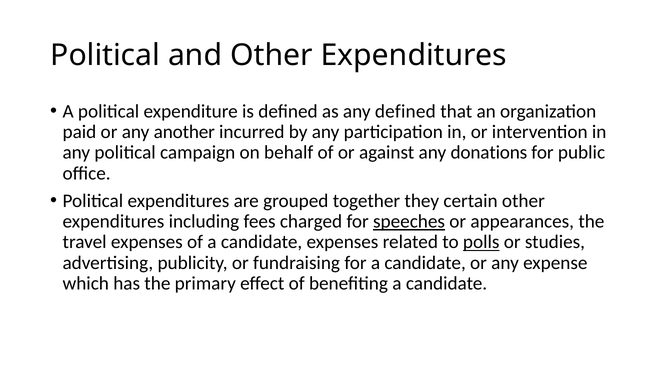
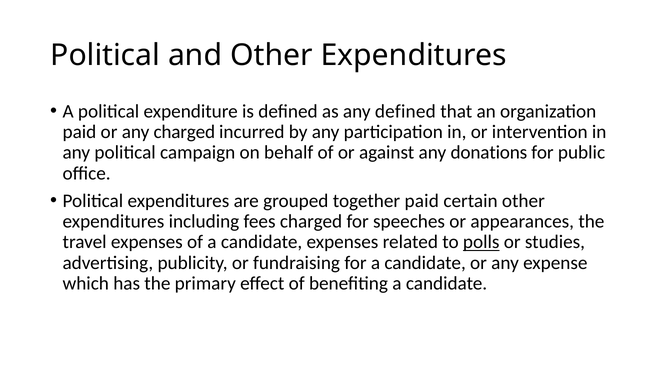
any another: another -> charged
together they: they -> paid
speeches underline: present -> none
